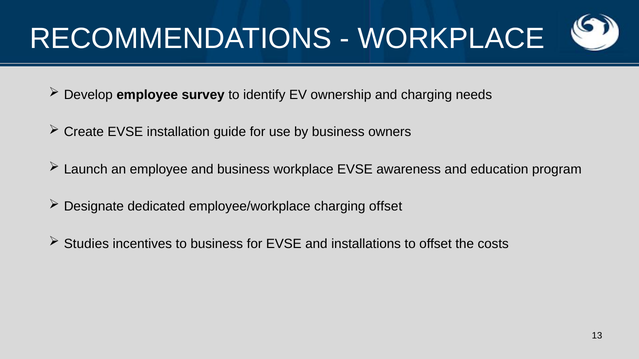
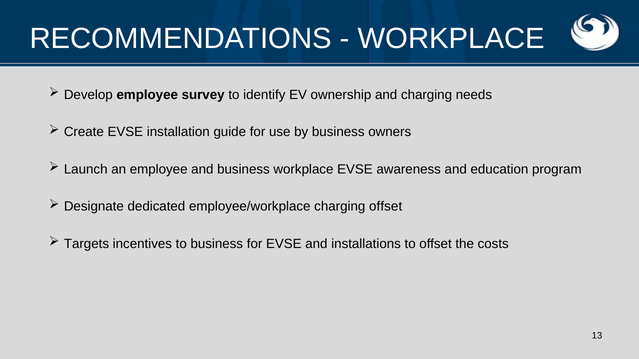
Studies: Studies -> Targets
